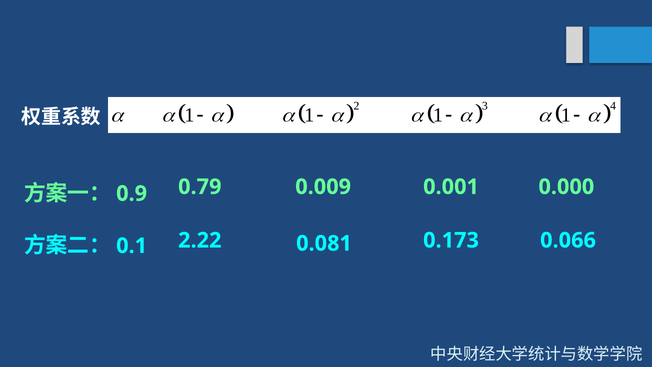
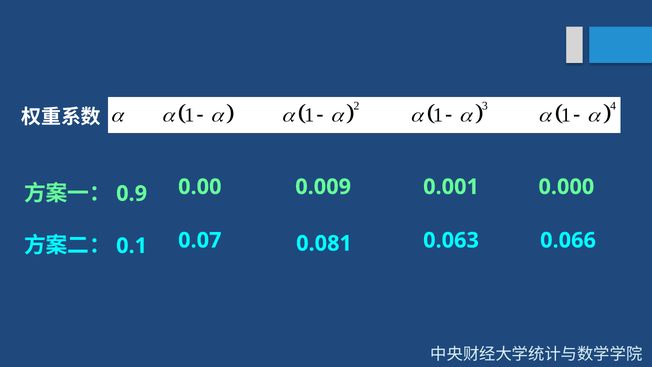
0.79: 0.79 -> 0.00
2.22: 2.22 -> 0.07
0.173: 0.173 -> 0.063
